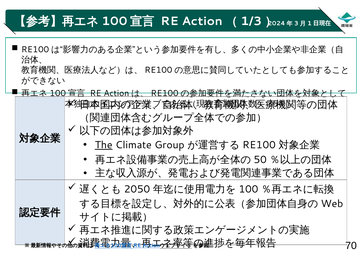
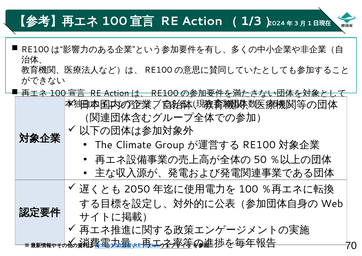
The underline: present -> none
